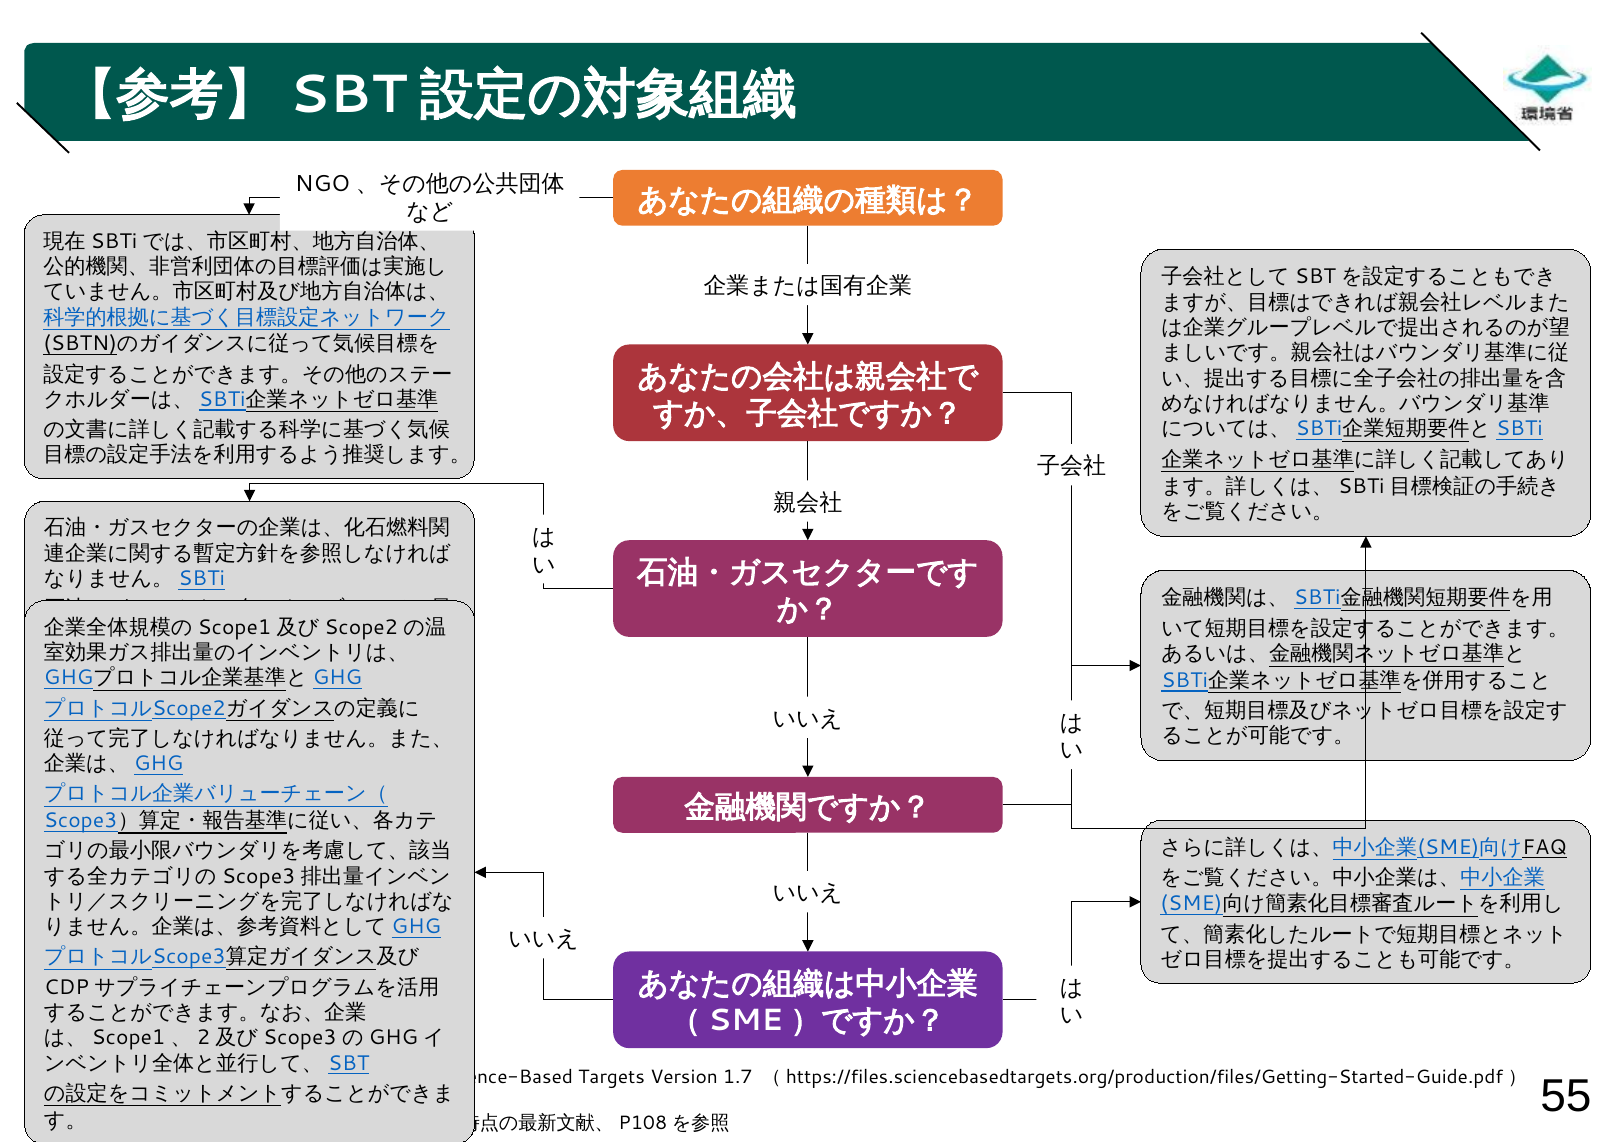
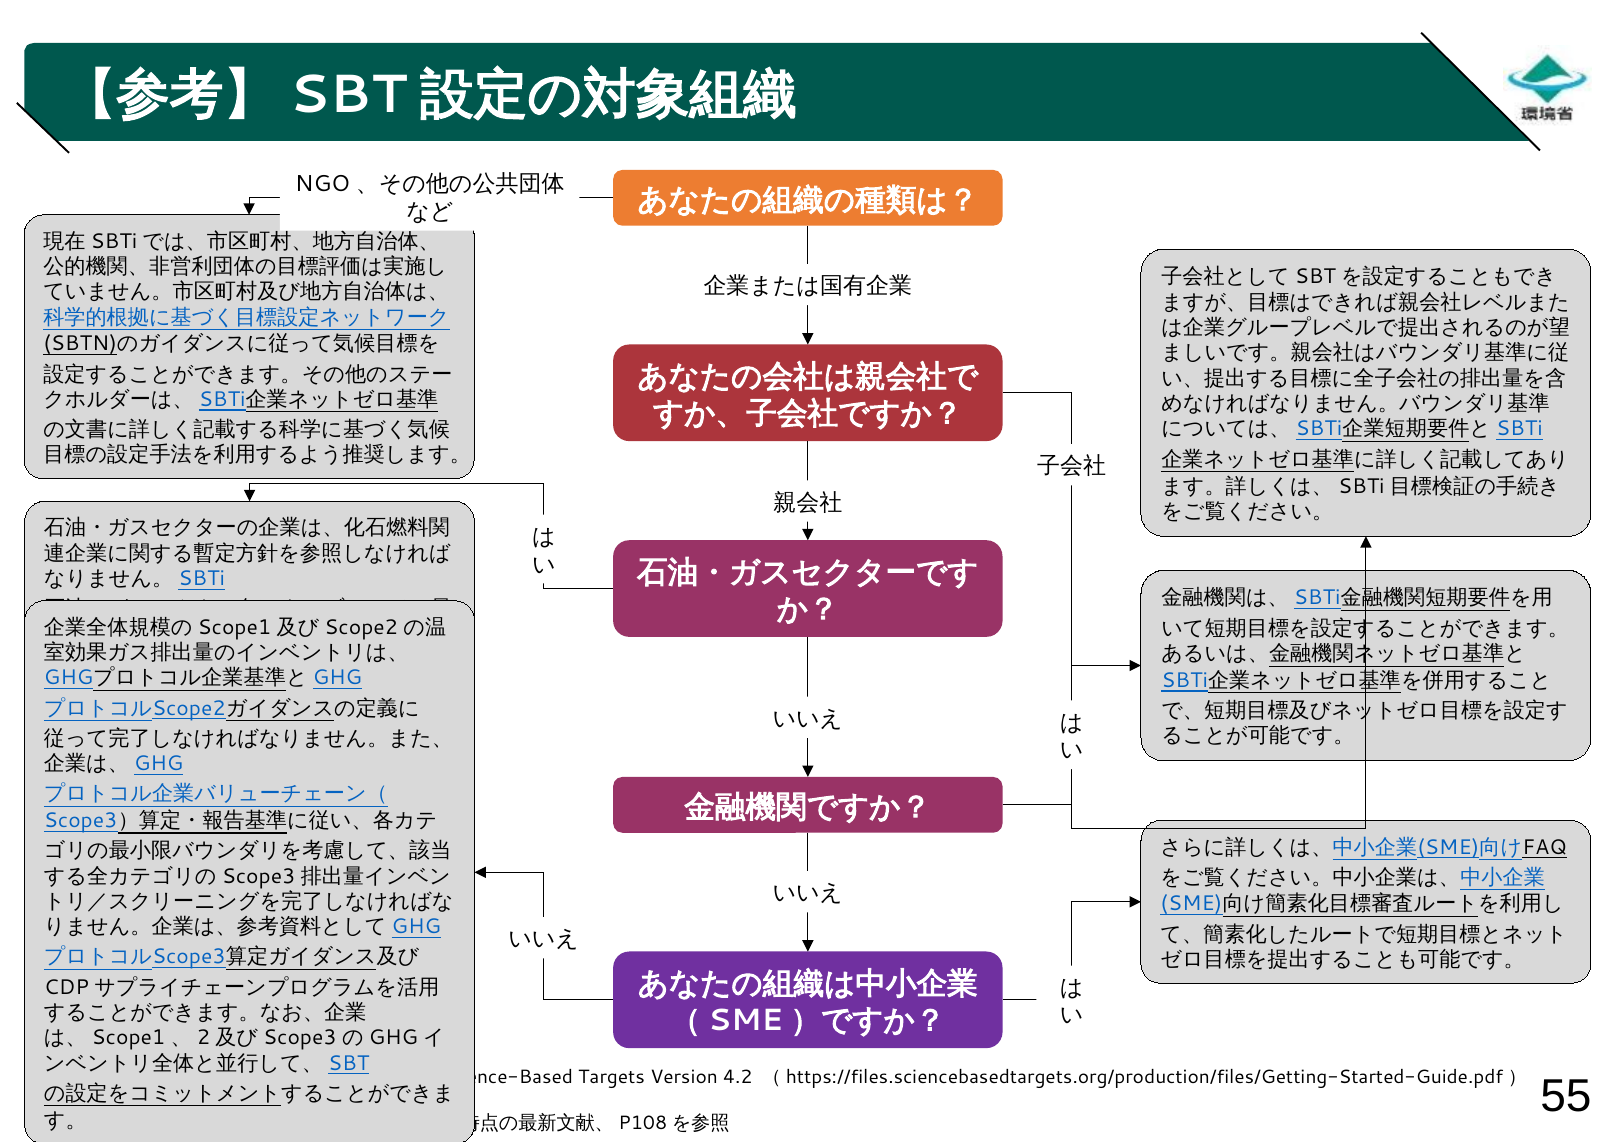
1.7: 1.7 -> 4.2
